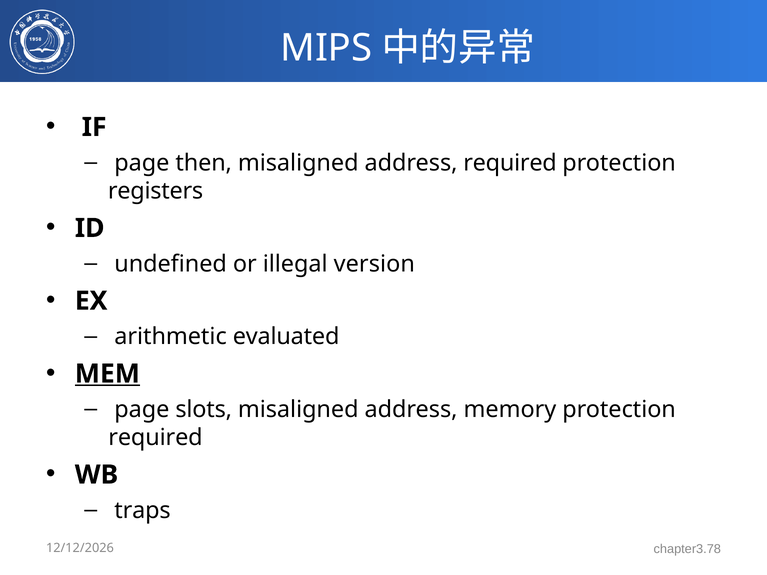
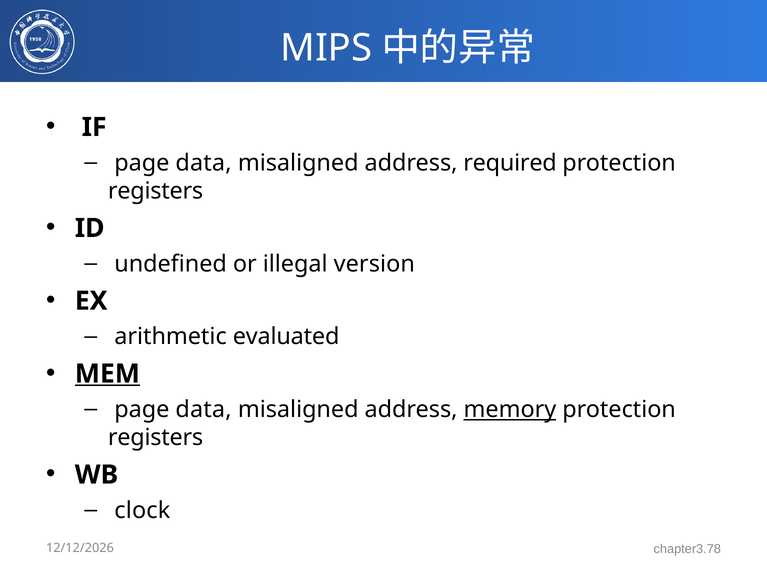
then at (204, 163): then -> data
slots at (204, 410): slots -> data
memory underline: none -> present
required at (155, 438): required -> registers
traps: traps -> clock
